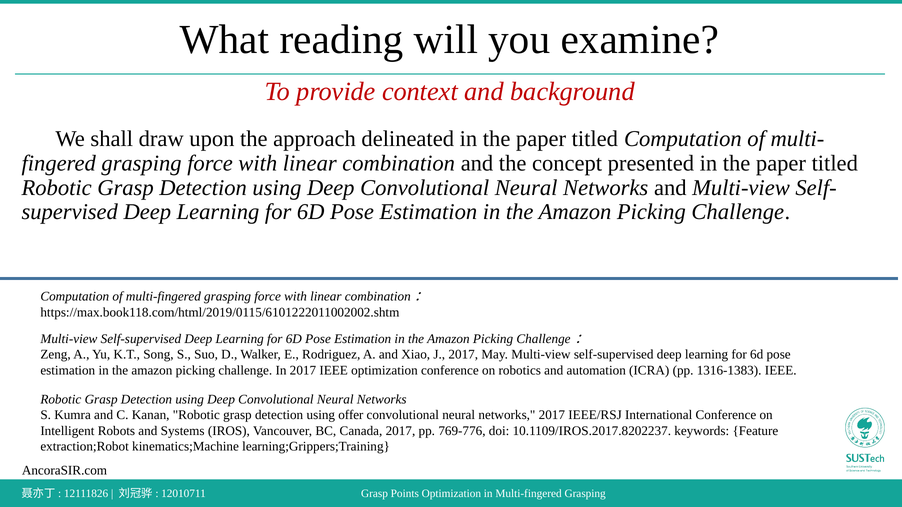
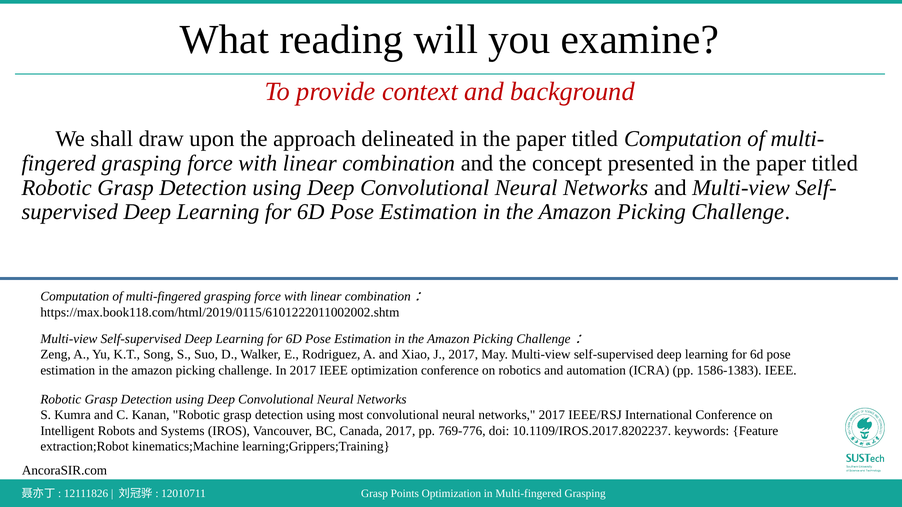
1316-1383: 1316-1383 -> 1586-1383
offer: offer -> most
